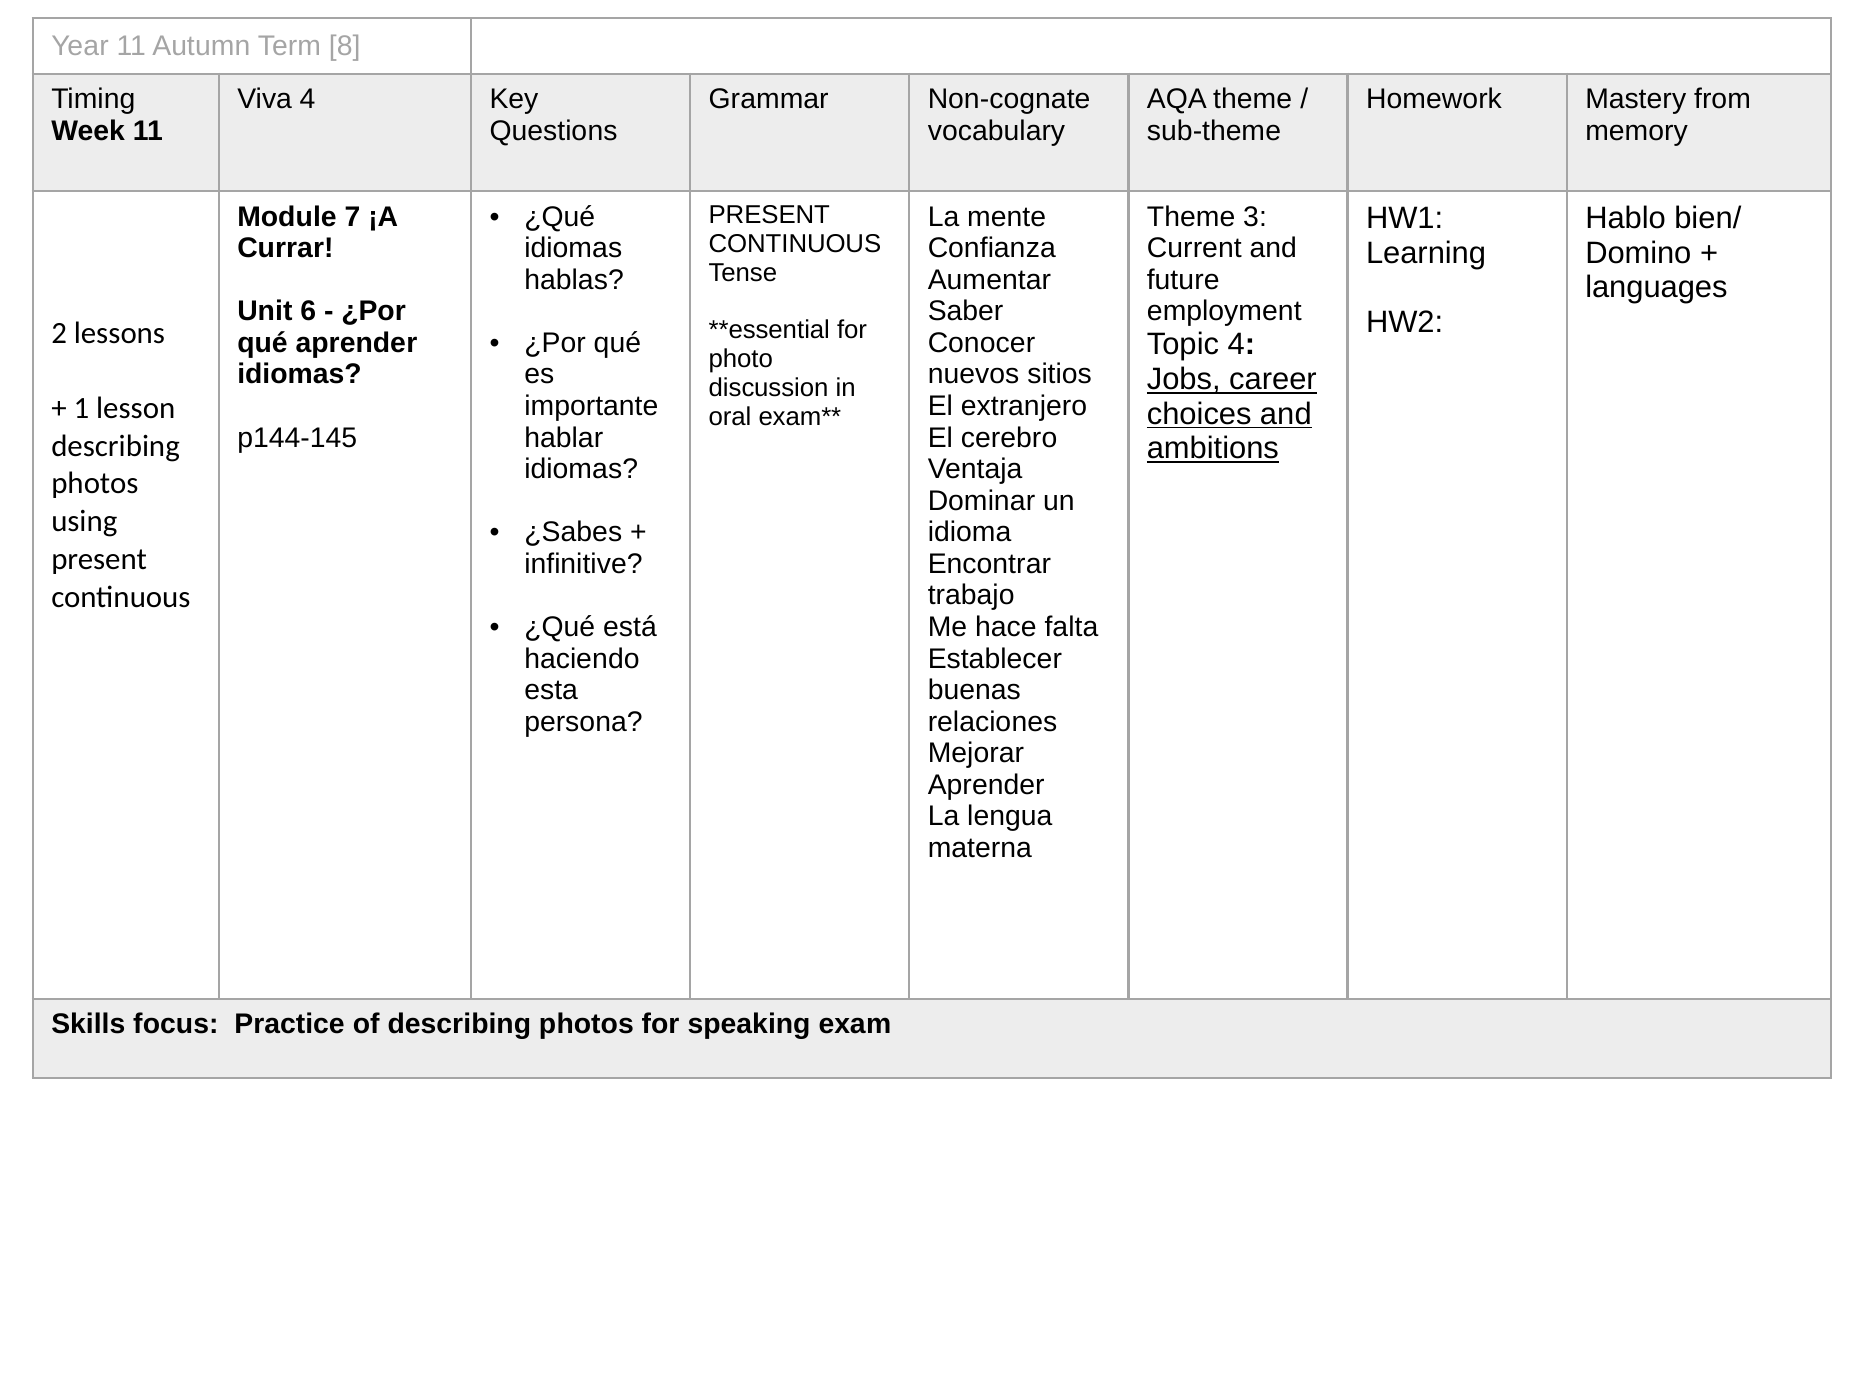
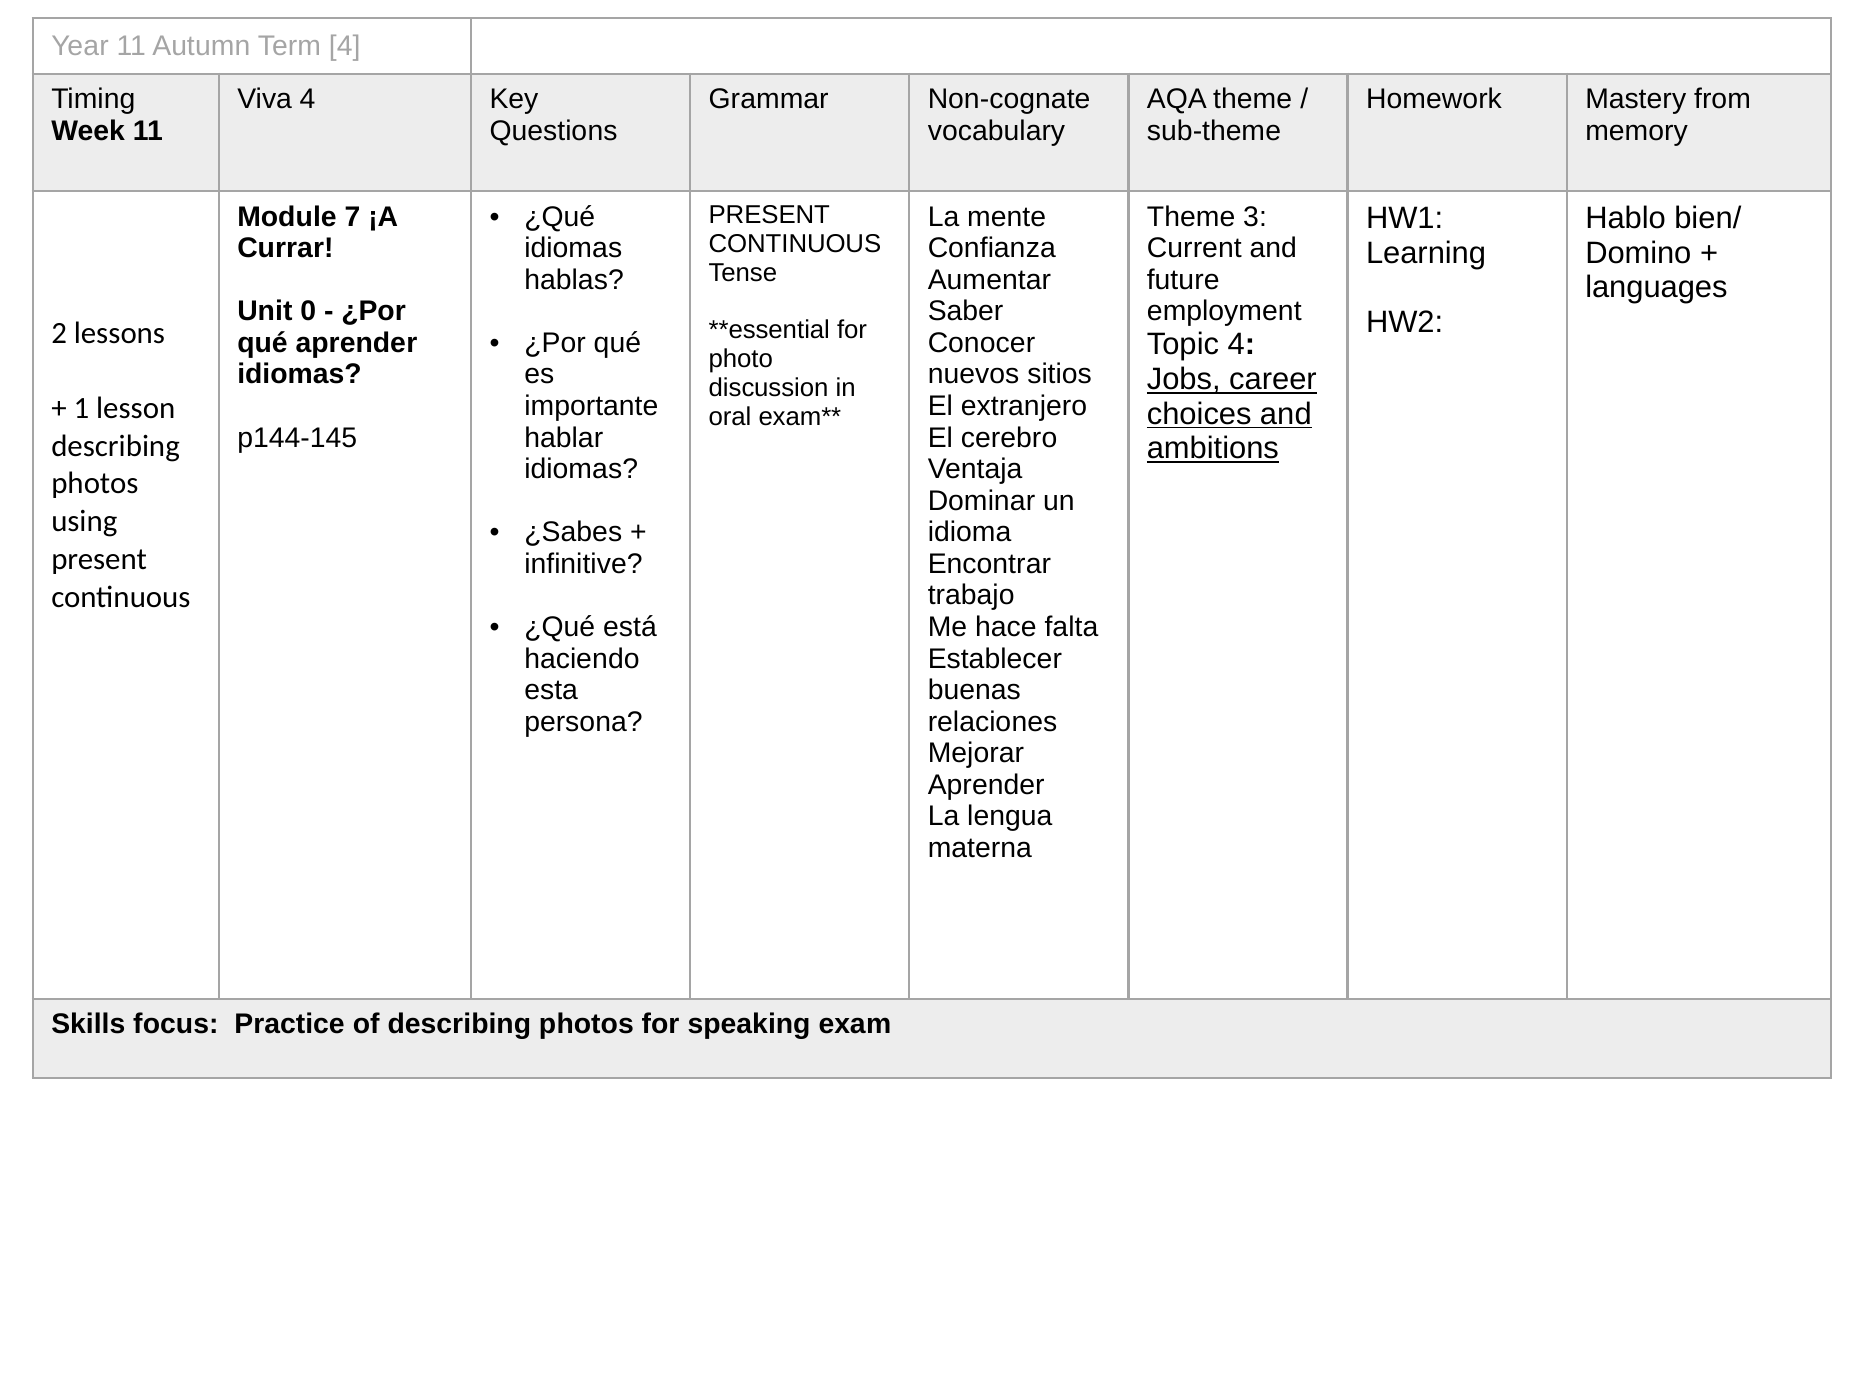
Term 8: 8 -> 4
6: 6 -> 0
